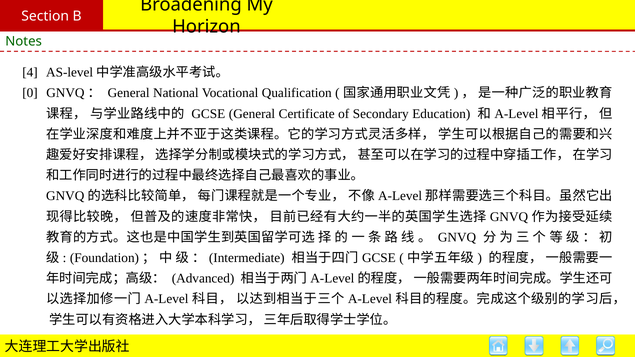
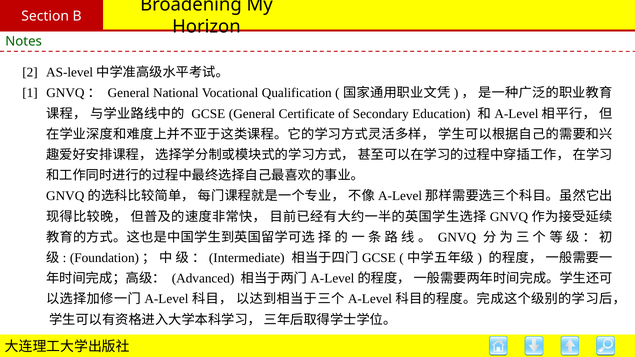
4: 4 -> 2
0: 0 -> 1
